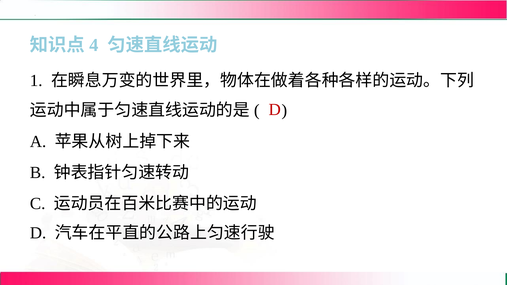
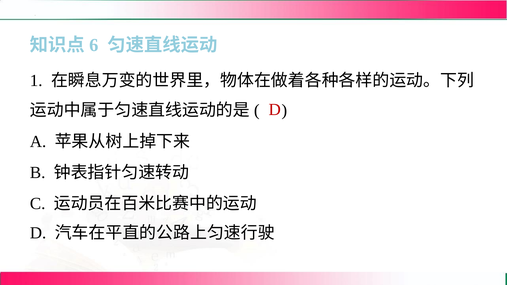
4: 4 -> 6
